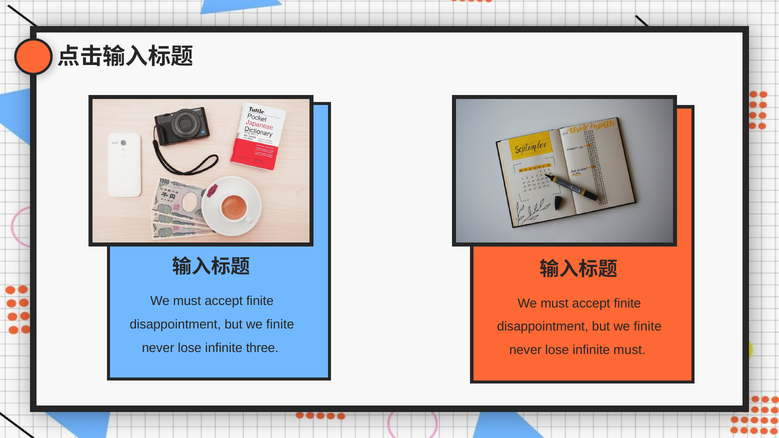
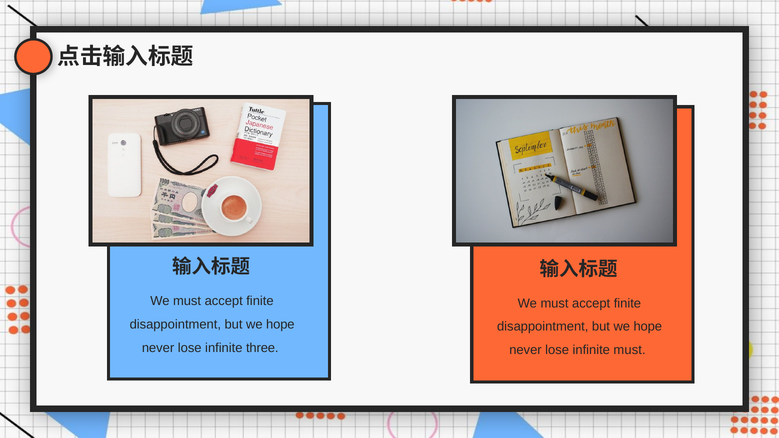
finite at (280, 325): finite -> hope
finite at (648, 327): finite -> hope
